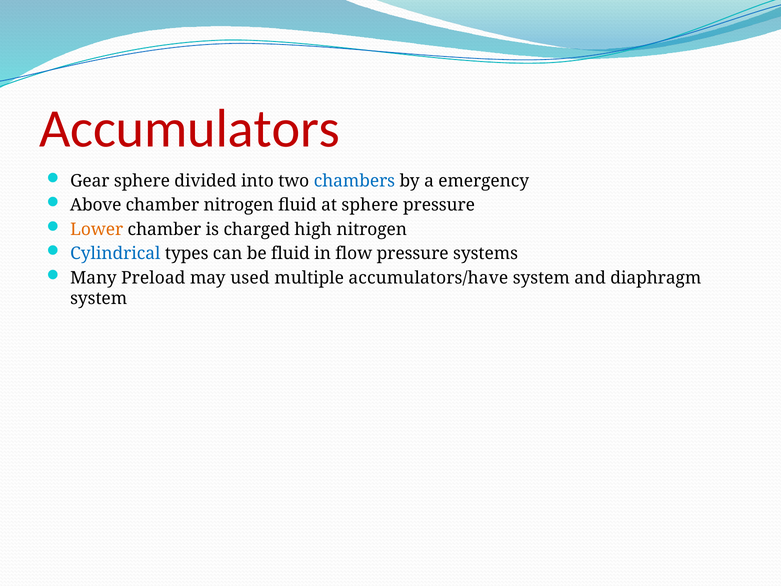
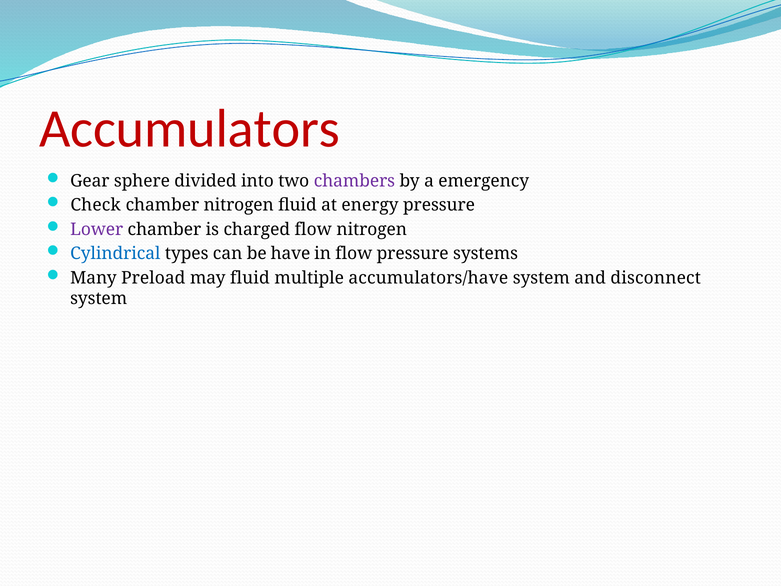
chambers colour: blue -> purple
Above: Above -> Check
at sphere: sphere -> energy
Lower colour: orange -> purple
charged high: high -> flow
be fluid: fluid -> have
may used: used -> fluid
diaphragm: diaphragm -> disconnect
